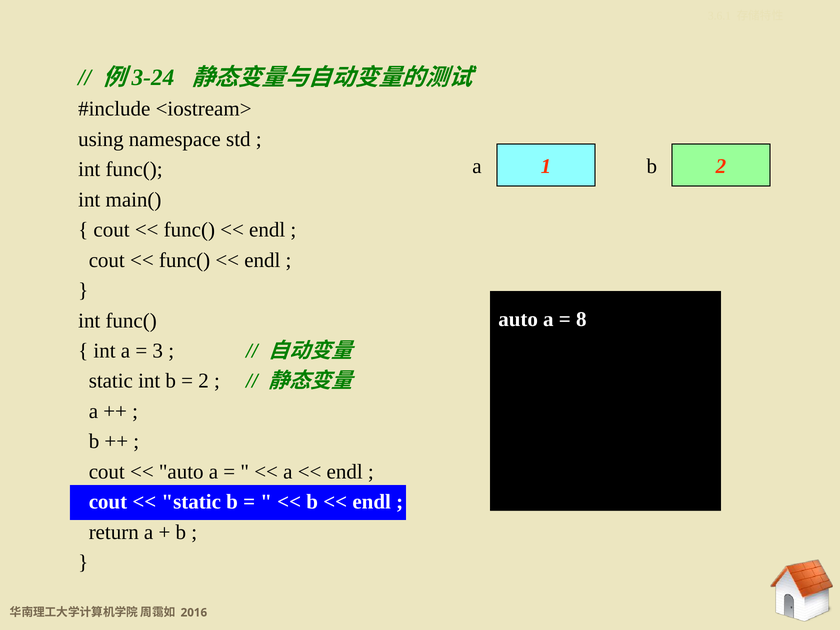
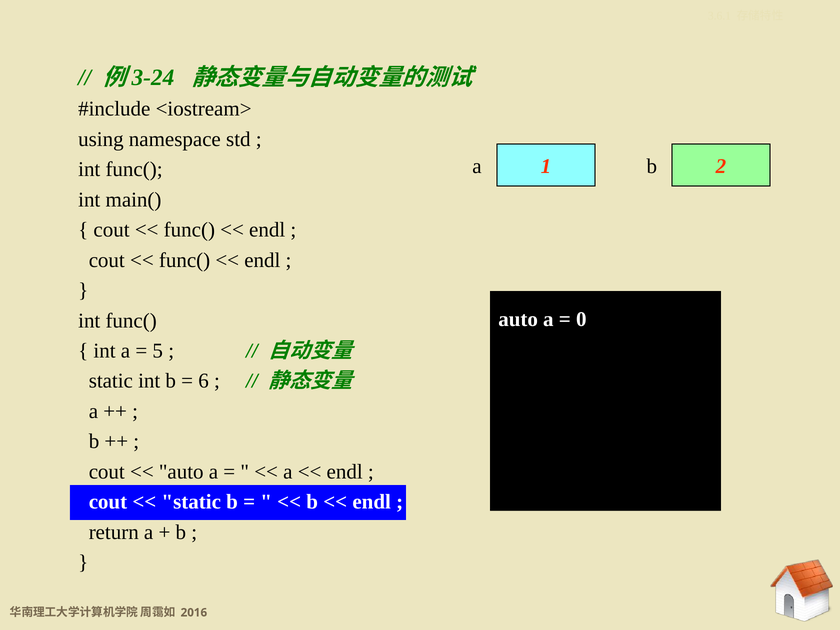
8: 8 -> 0
3 at (158, 351): 3 -> 5
2 at (204, 381): 2 -> 6
